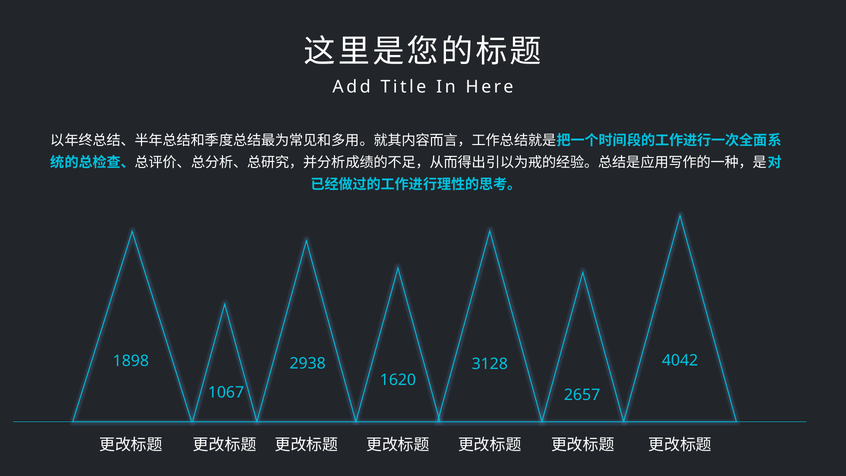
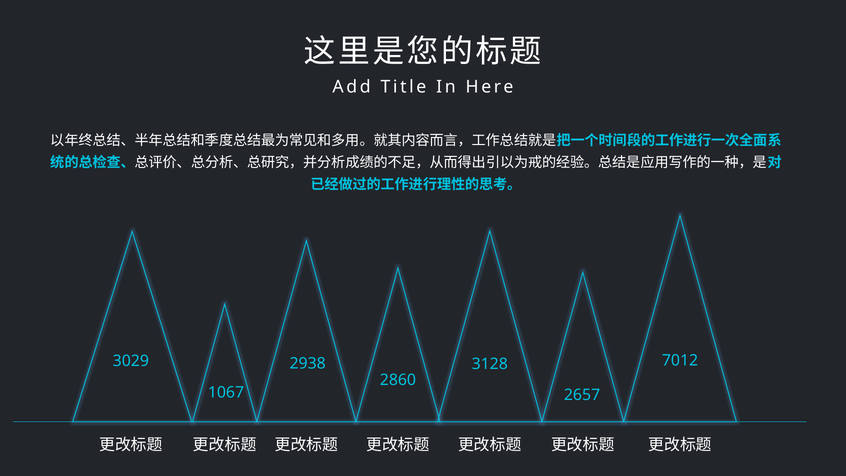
4042: 4042 -> 7012
1898: 1898 -> 3029
1620: 1620 -> 2860
